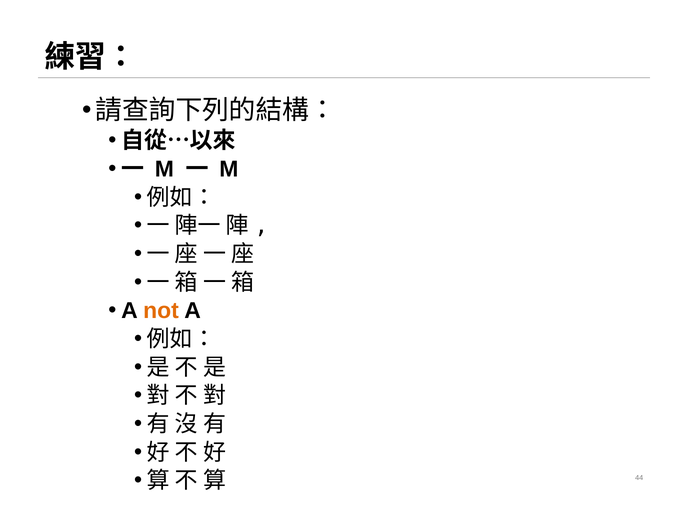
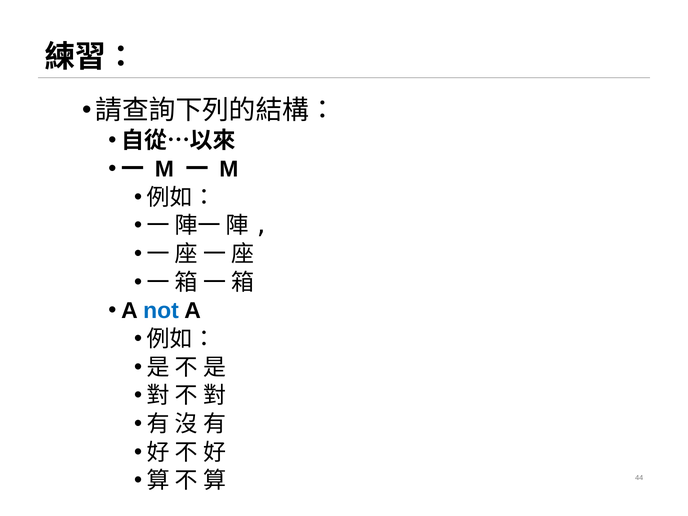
not colour: orange -> blue
